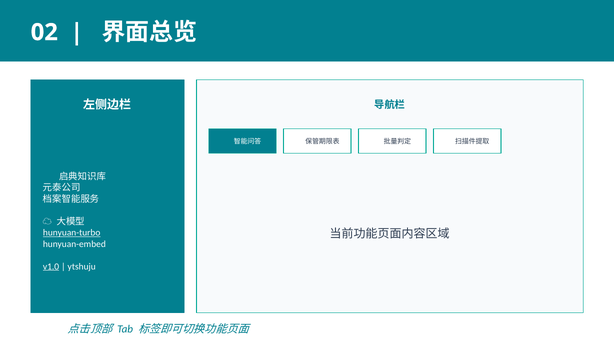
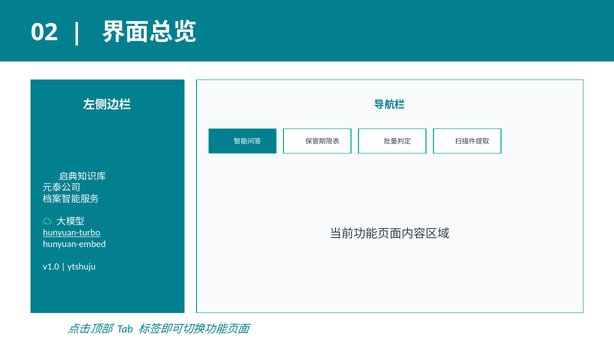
v1.0 underline: present -> none
